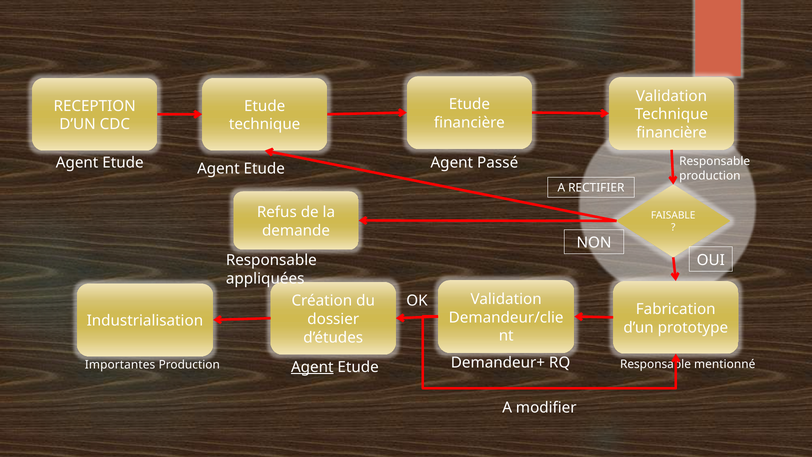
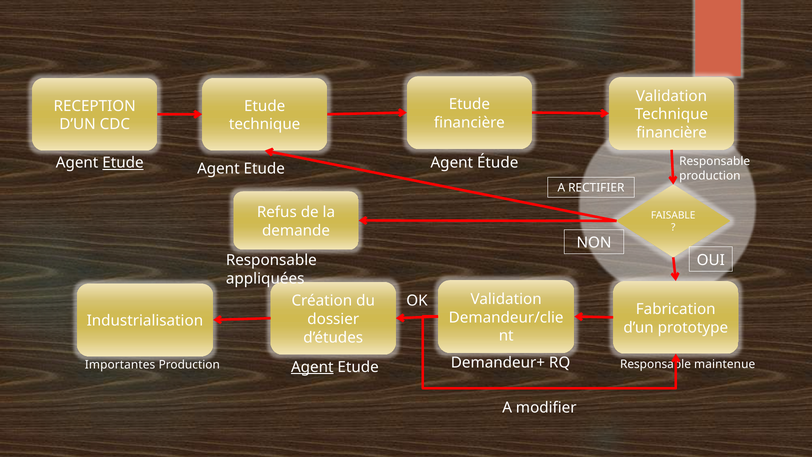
Etude at (123, 163) underline: none -> present
Passé: Passé -> Étude
mentionné: mentionné -> maintenue
